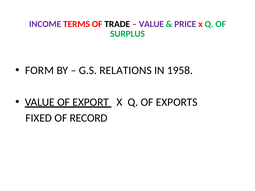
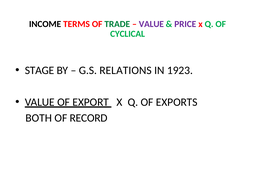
INCOME colour: purple -> black
TRADE colour: black -> green
SURPLUS: SURPLUS -> CYCLICAL
FORM: FORM -> STAGE
1958: 1958 -> 1923
FIXED: FIXED -> BOTH
